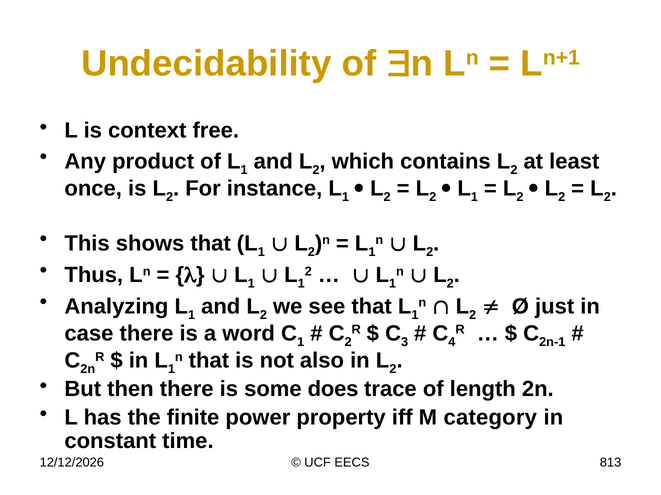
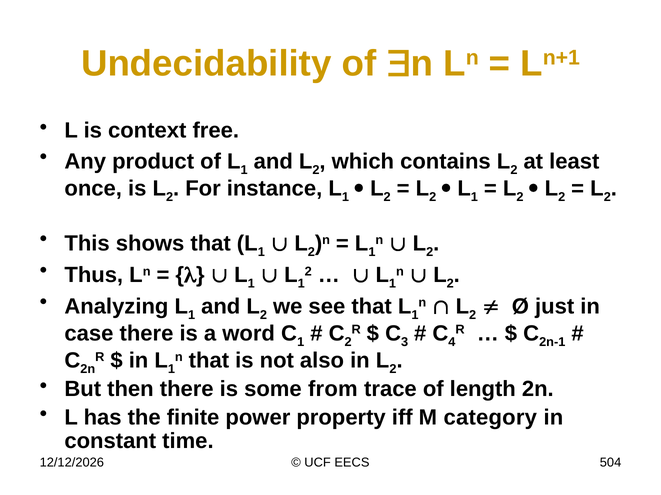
does: does -> from
813: 813 -> 504
